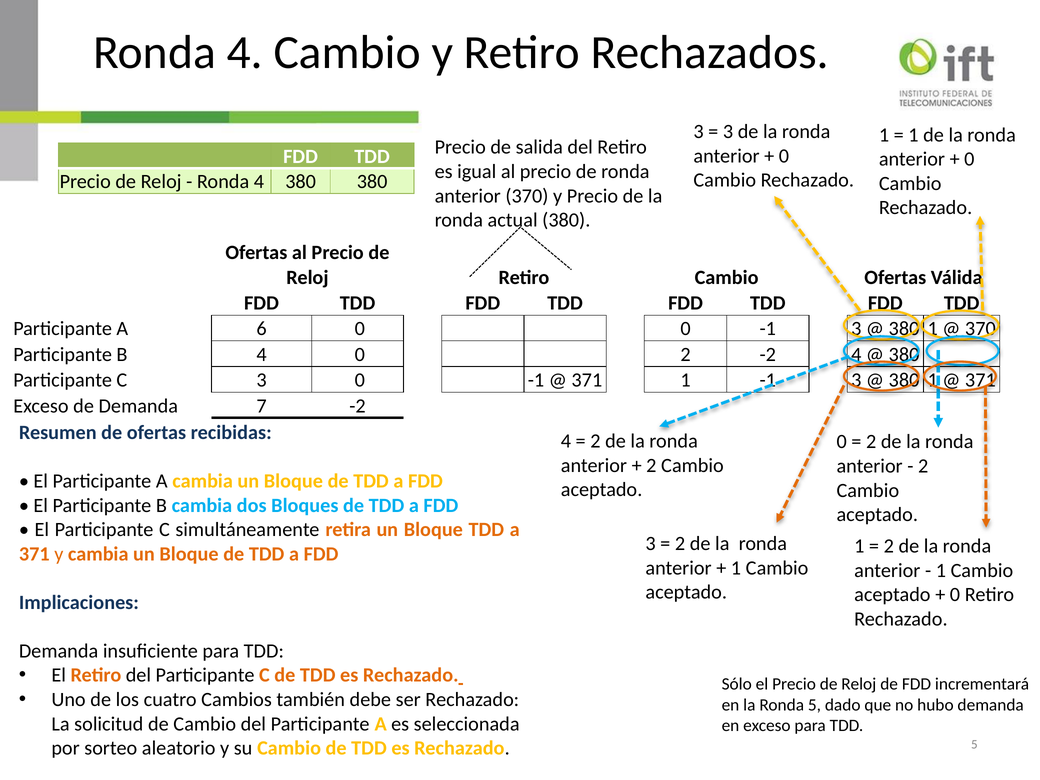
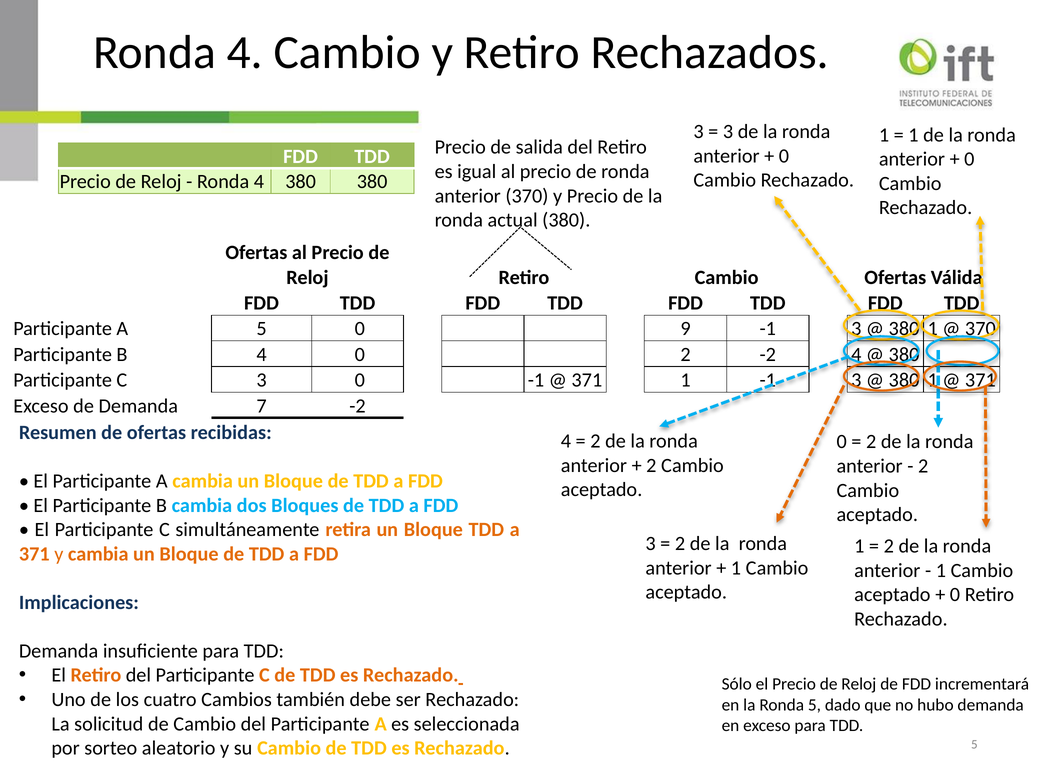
A 6: 6 -> 5
0 0: 0 -> 9
